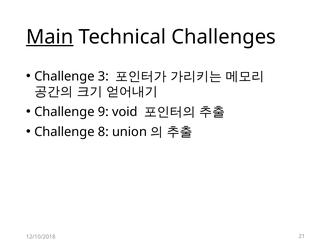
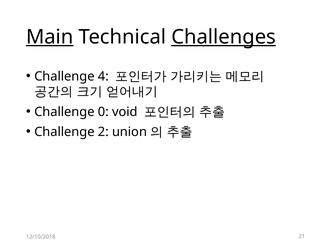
Challenges underline: none -> present
3: 3 -> 4
9: 9 -> 0
8: 8 -> 2
